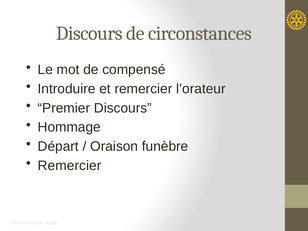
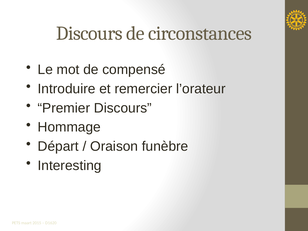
Remercier at (70, 166): Remercier -> Interesting
